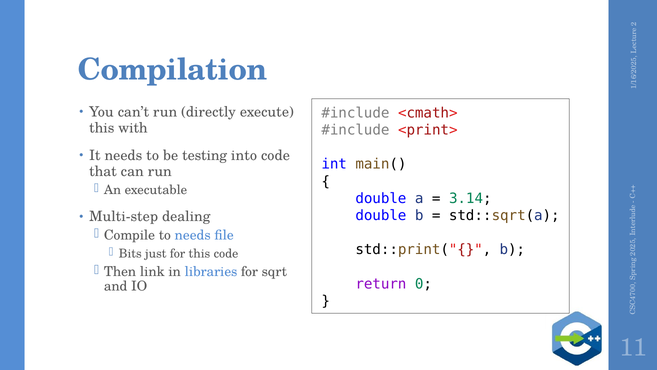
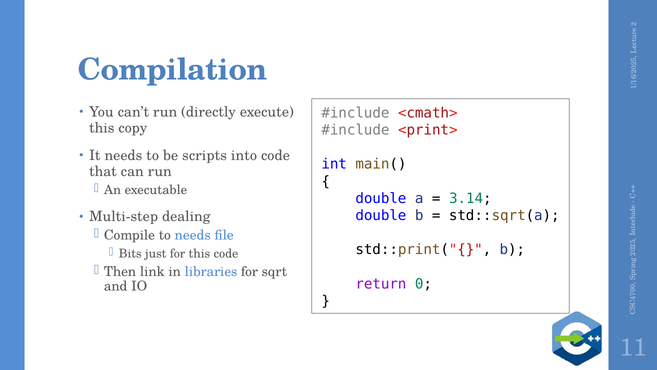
with: with -> copy
testing: testing -> scripts
